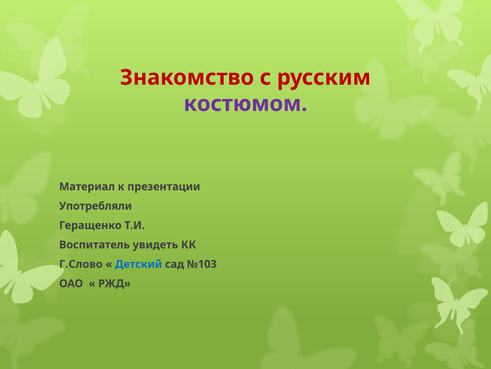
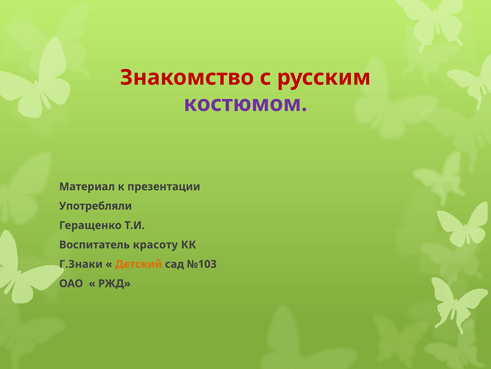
увидеть: увидеть -> красоту
Г.Слово: Г.Слово -> Г.Знаки
Детский colour: blue -> orange
